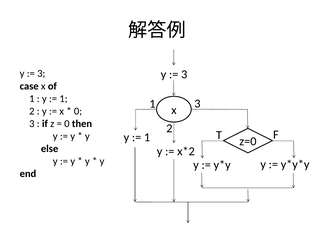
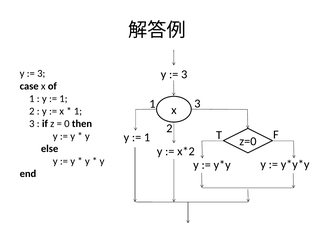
0 at (78, 111): 0 -> 1
